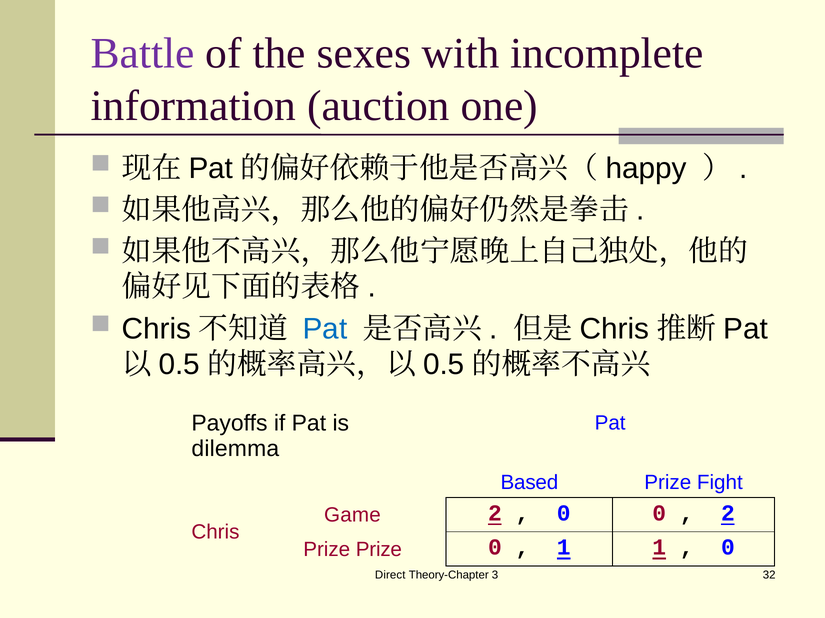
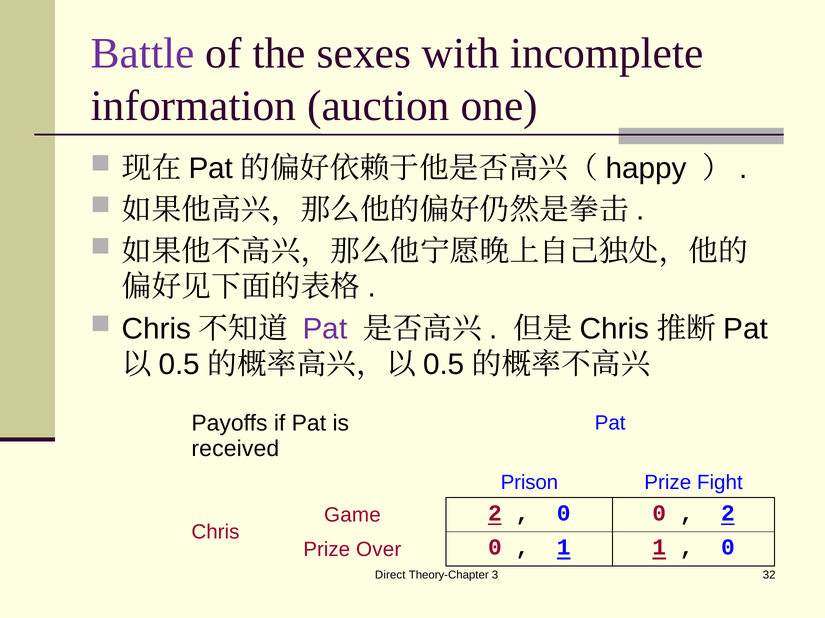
Pat at (325, 329) colour: blue -> purple
dilemma: dilemma -> received
Based: Based -> Prison
Prize Prize: Prize -> Over
